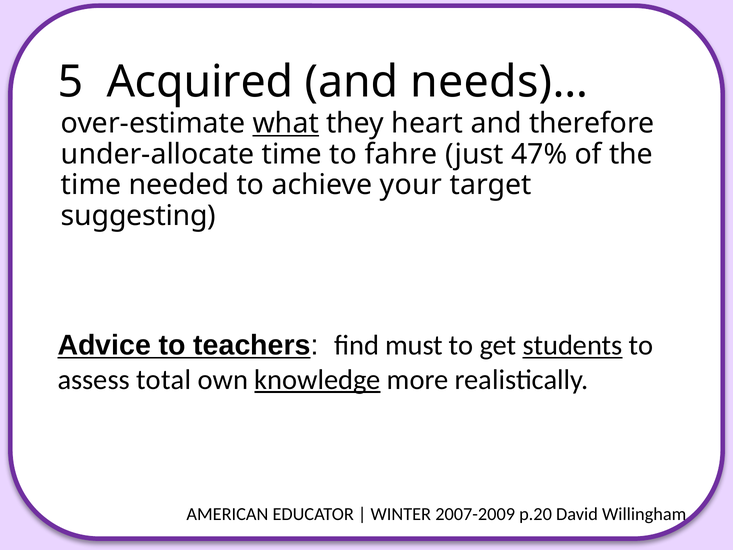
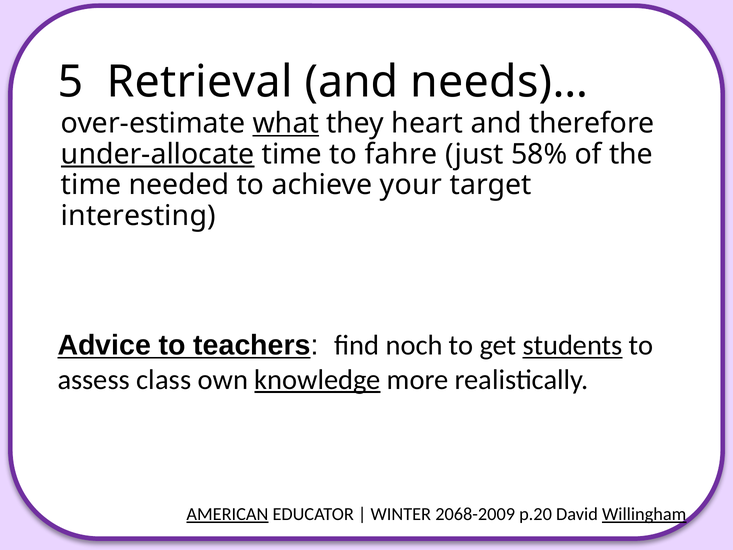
Acquired: Acquired -> Retrieval
under-allocate underline: none -> present
47%: 47% -> 58%
suggesting: suggesting -> interesting
must: must -> noch
total: total -> class
AMERICAN underline: none -> present
2007-2009: 2007-2009 -> 2068-2009
Willingham underline: none -> present
